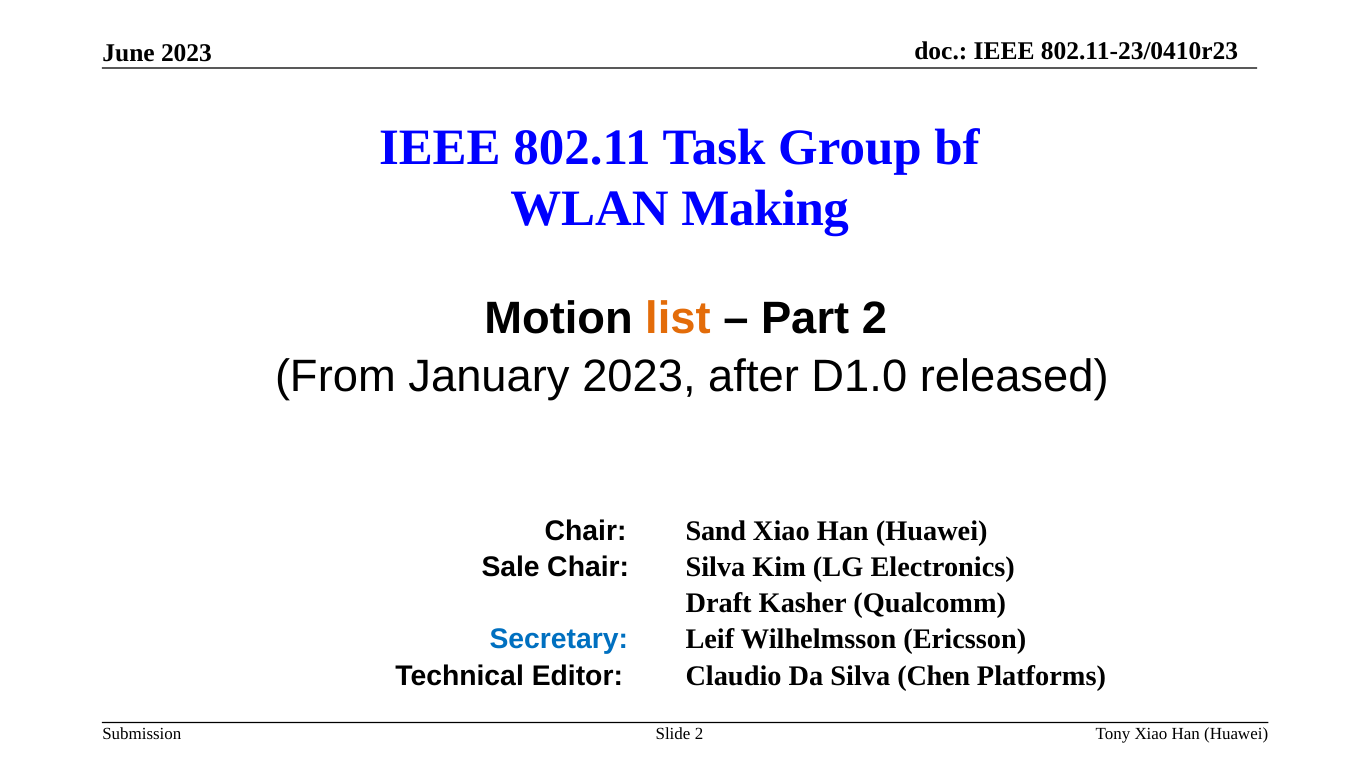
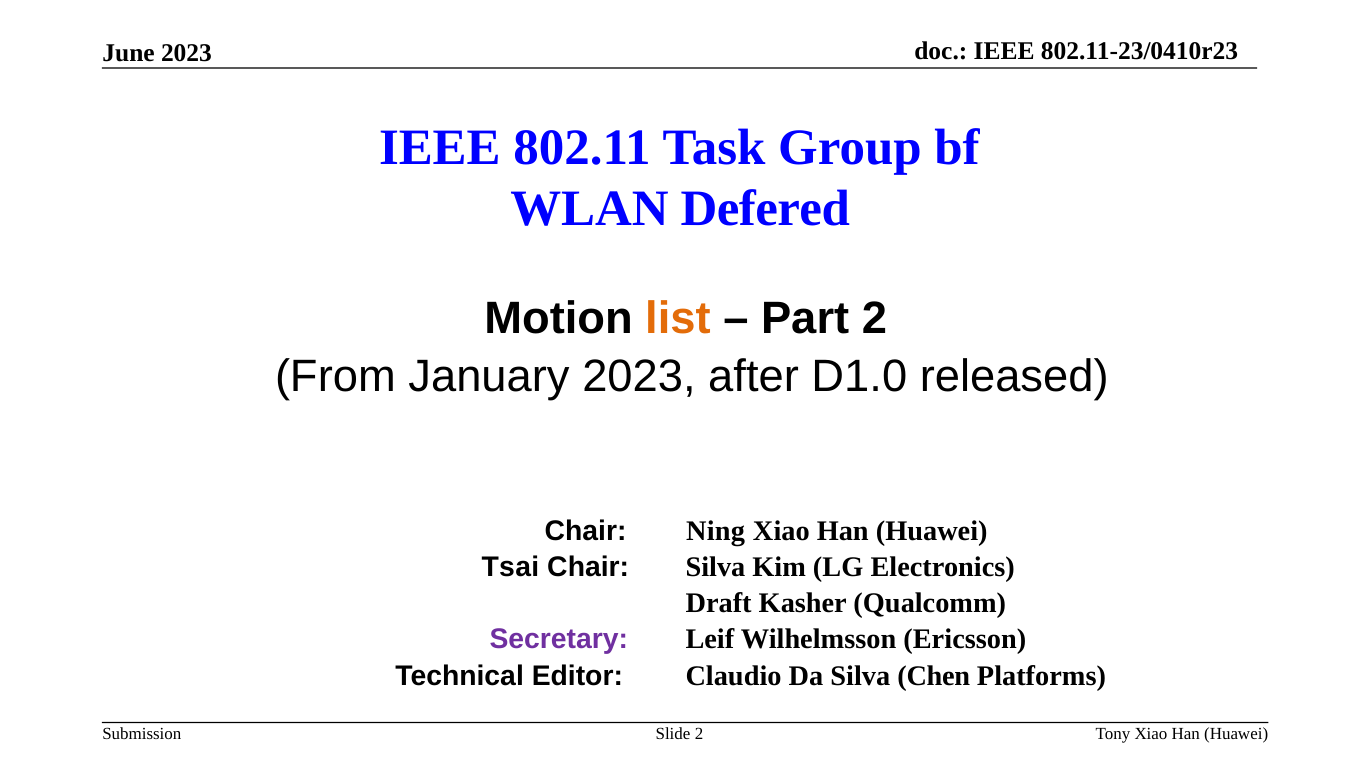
Making: Making -> Defered
Sand: Sand -> Ning
Sale: Sale -> Tsai
Secretary colour: blue -> purple
